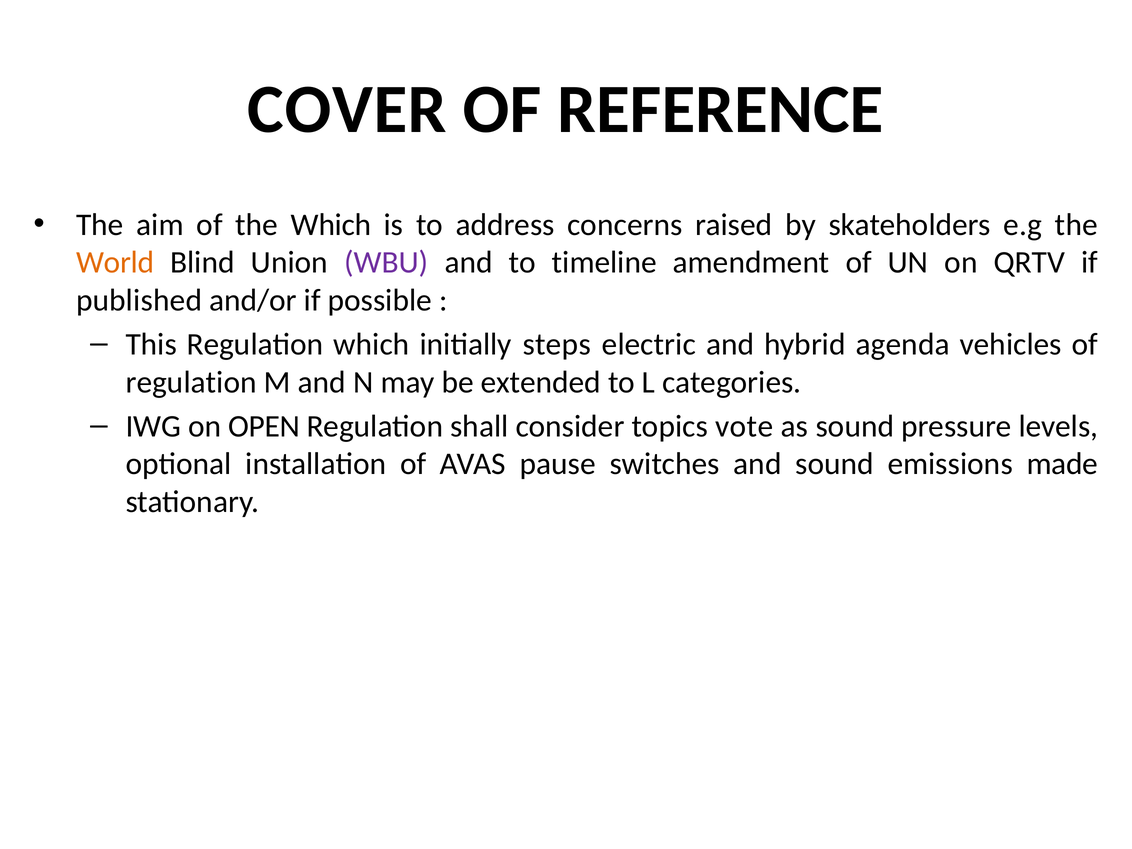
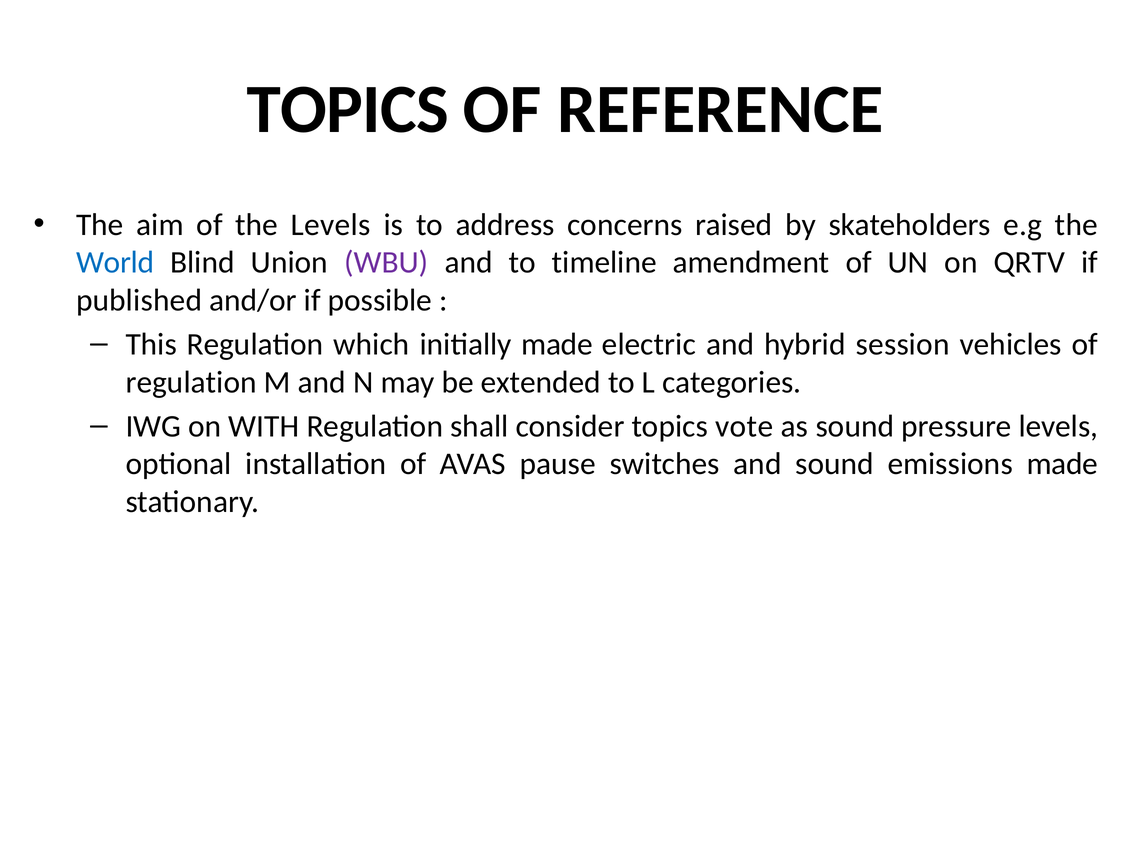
COVER at (347, 110): COVER -> TOPICS
the Which: Which -> Levels
World colour: orange -> blue
initially steps: steps -> made
agenda: agenda -> session
OPEN: OPEN -> WITH
